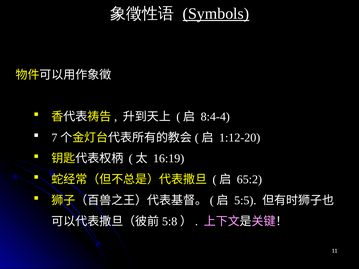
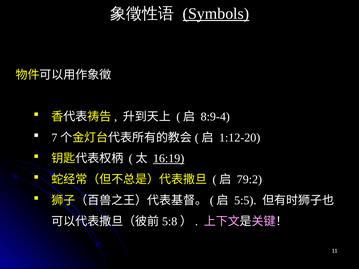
8:4-4: 8:4-4 -> 8:9-4
16:19 underline: none -> present
65:2: 65:2 -> 79:2
